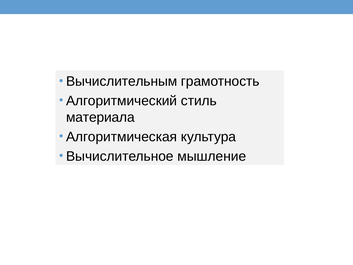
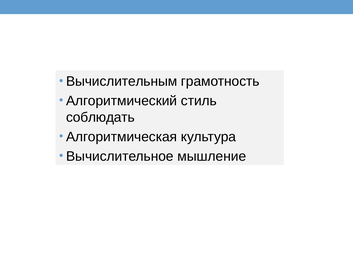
материала: материала -> соблюдать
